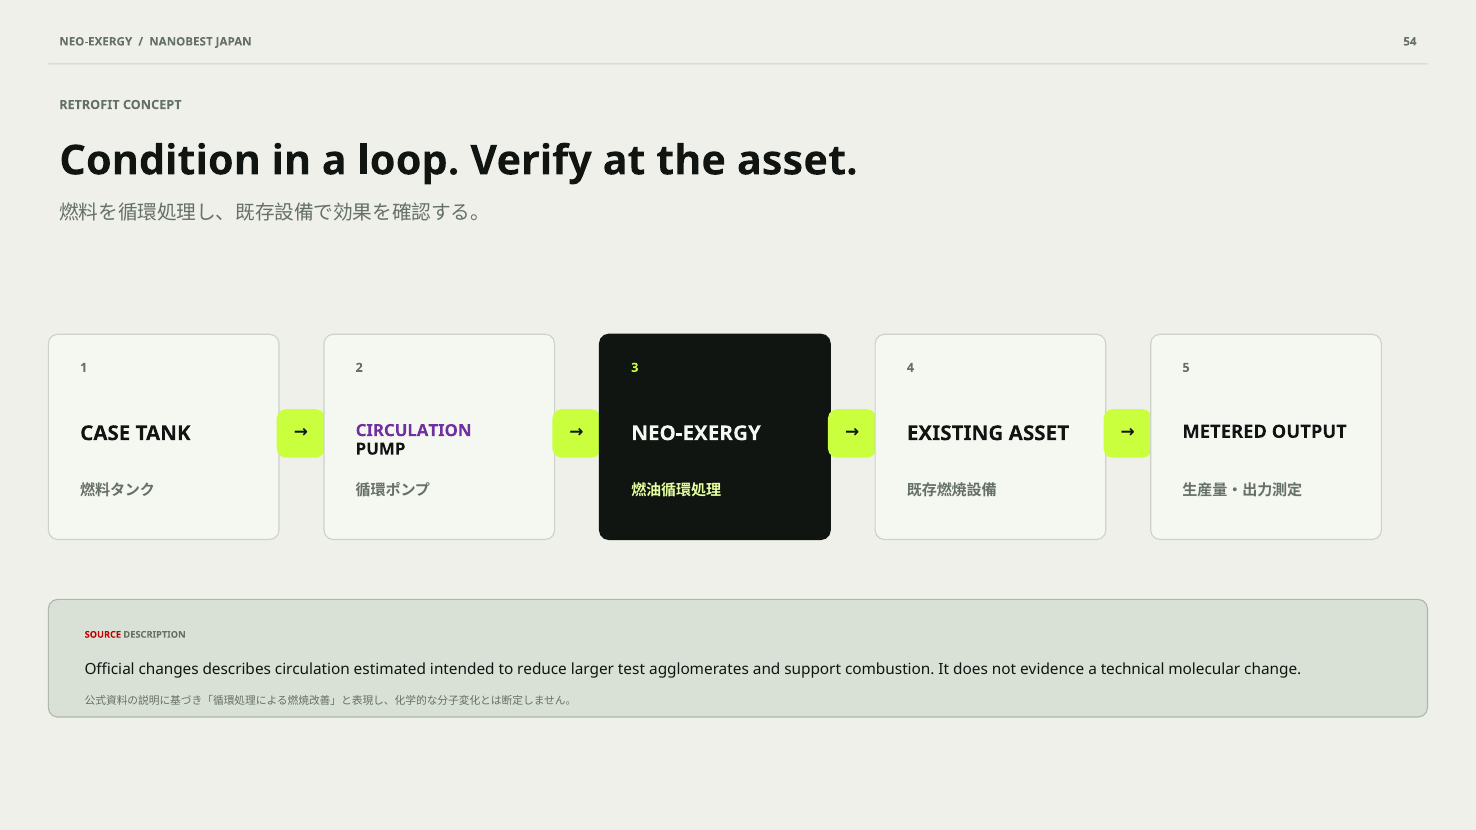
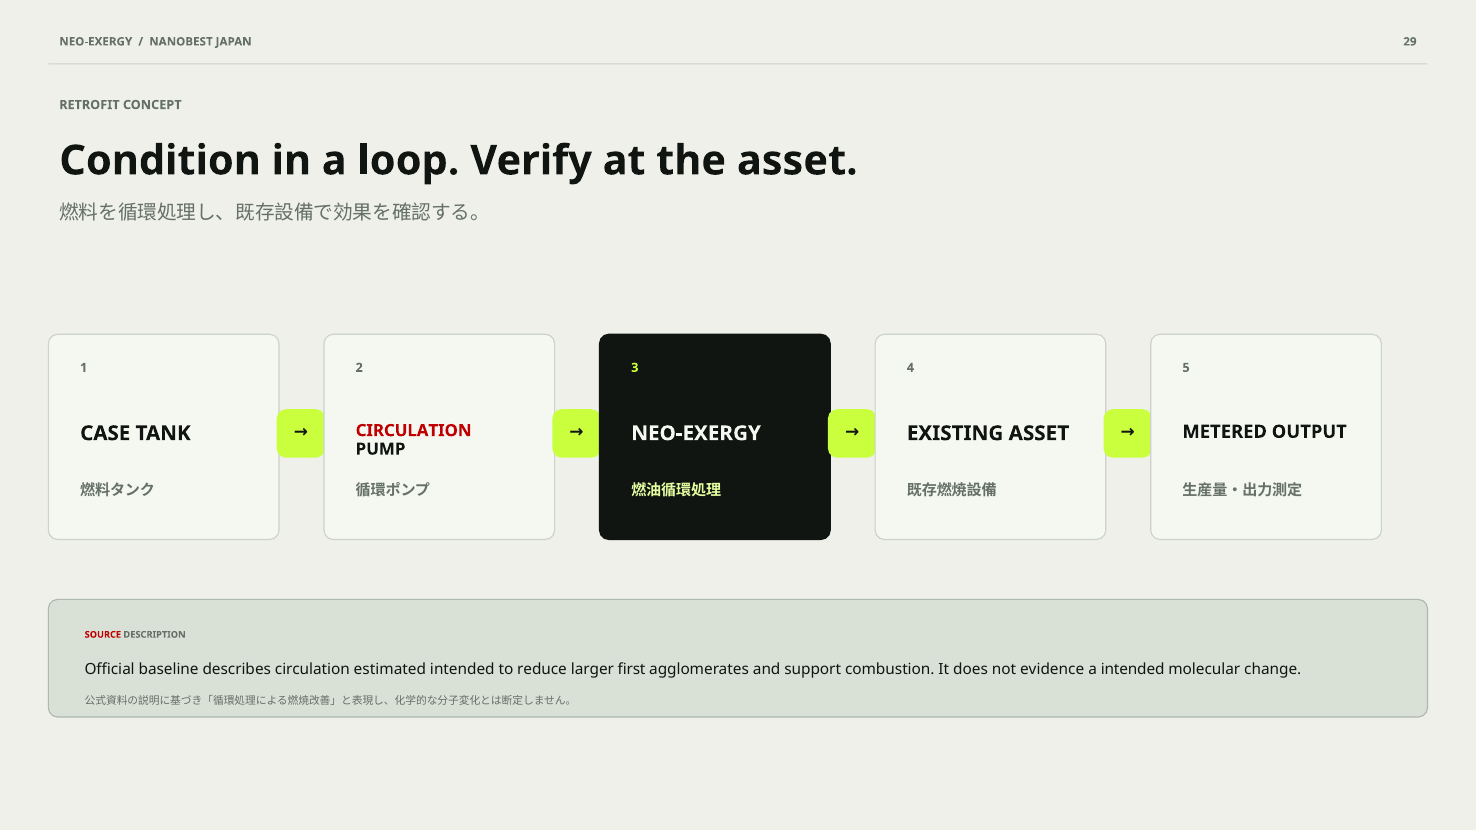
54: 54 -> 29
CIRCULATION at (414, 431) colour: purple -> red
changes: changes -> baseline
test: test -> first
a technical: technical -> intended
